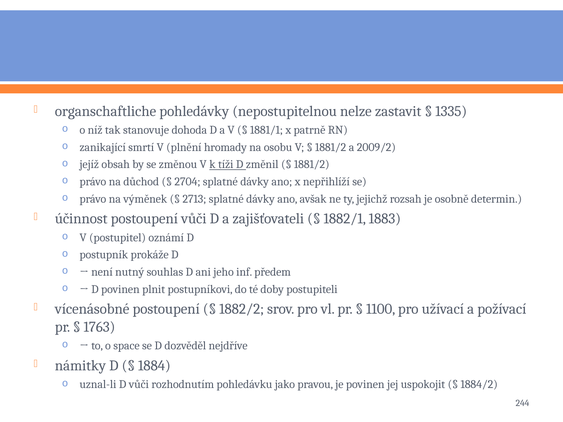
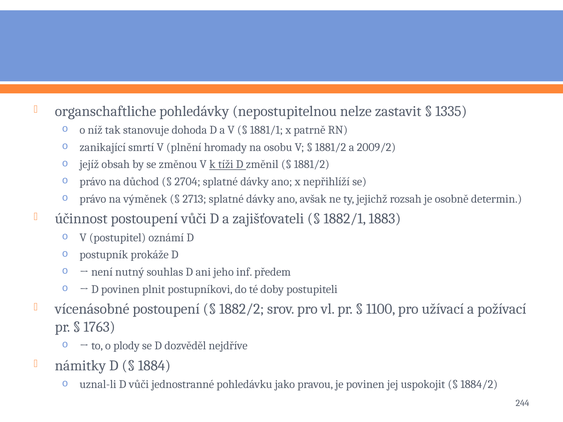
space: space -> plody
rozhodnutím: rozhodnutím -> jednostranné
